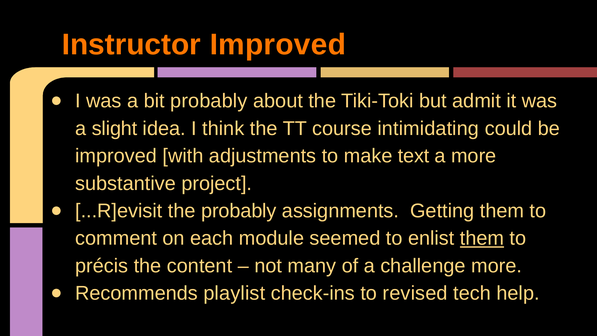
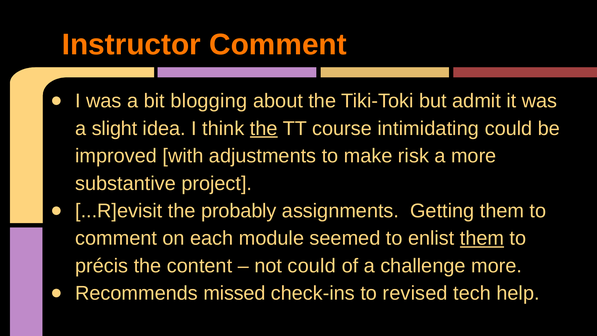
Instructor Improved: Improved -> Comment
bit probably: probably -> blogging
the at (264, 128) underline: none -> present
text: text -> risk
not many: many -> could
playlist: playlist -> missed
